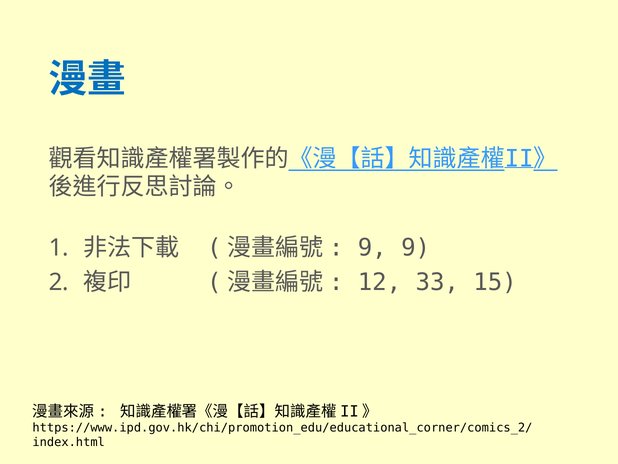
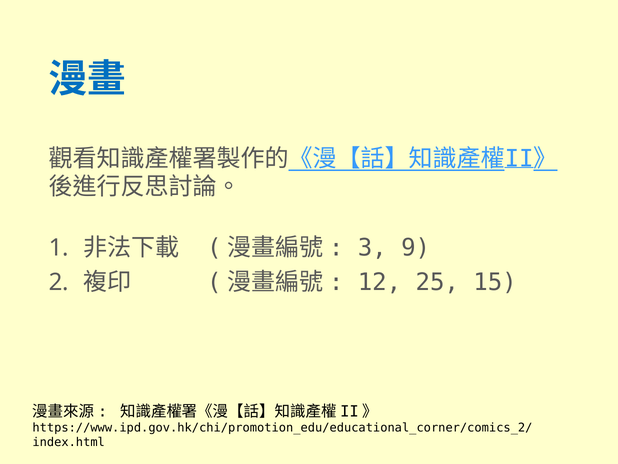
9 at (372, 248): 9 -> 3
33: 33 -> 25
